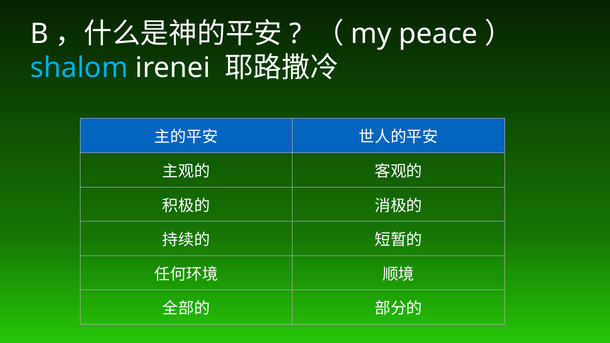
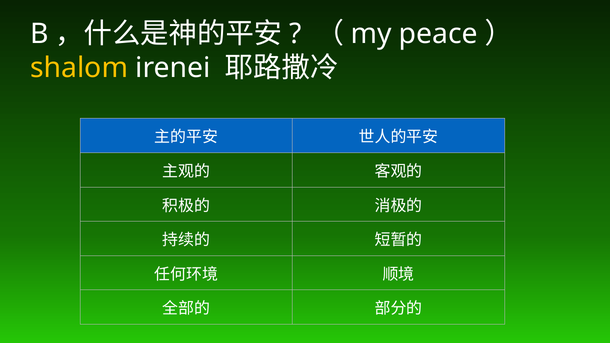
shalom colour: light blue -> yellow
